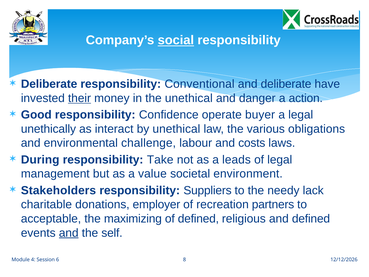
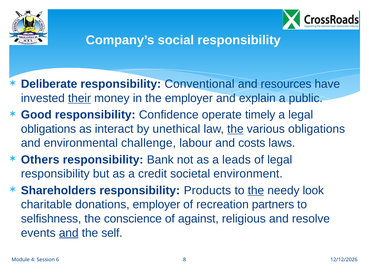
social underline: present -> none
and deliberate: deliberate -> resources
the unethical: unethical -> employer
danger: danger -> explain
action: action -> public
buyer: buyer -> timely
unethically at (48, 129): unethically -> obligations
the at (235, 129) underline: none -> present
During: During -> Others
Take: Take -> Bank
management at (55, 174): management -> responsibility
value: value -> credit
Stakeholders: Stakeholders -> Shareholders
Suppliers: Suppliers -> Products
the at (256, 190) underline: none -> present
lack: lack -> look
acceptable: acceptable -> selfishness
maximizing: maximizing -> conscience
of defined: defined -> against
and defined: defined -> resolve
